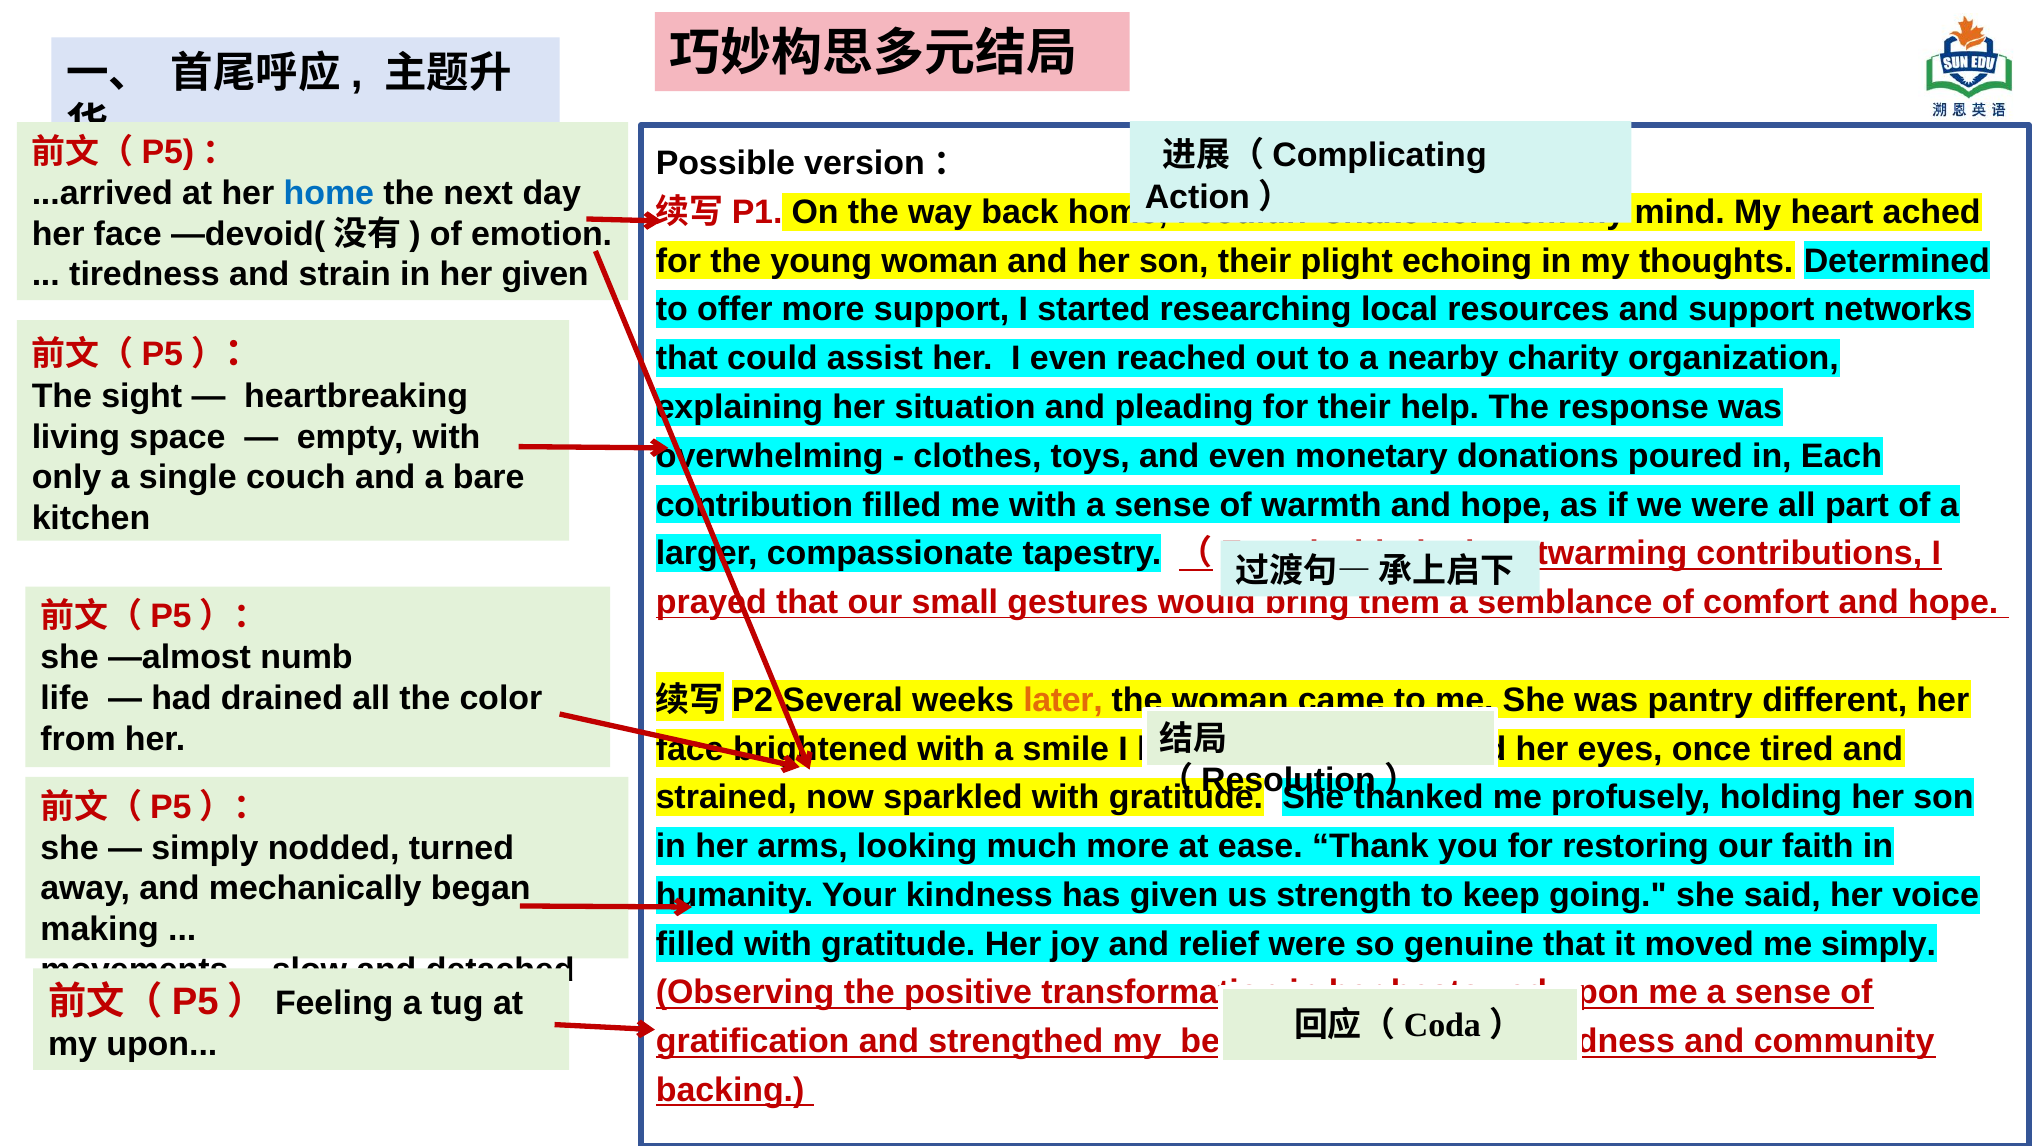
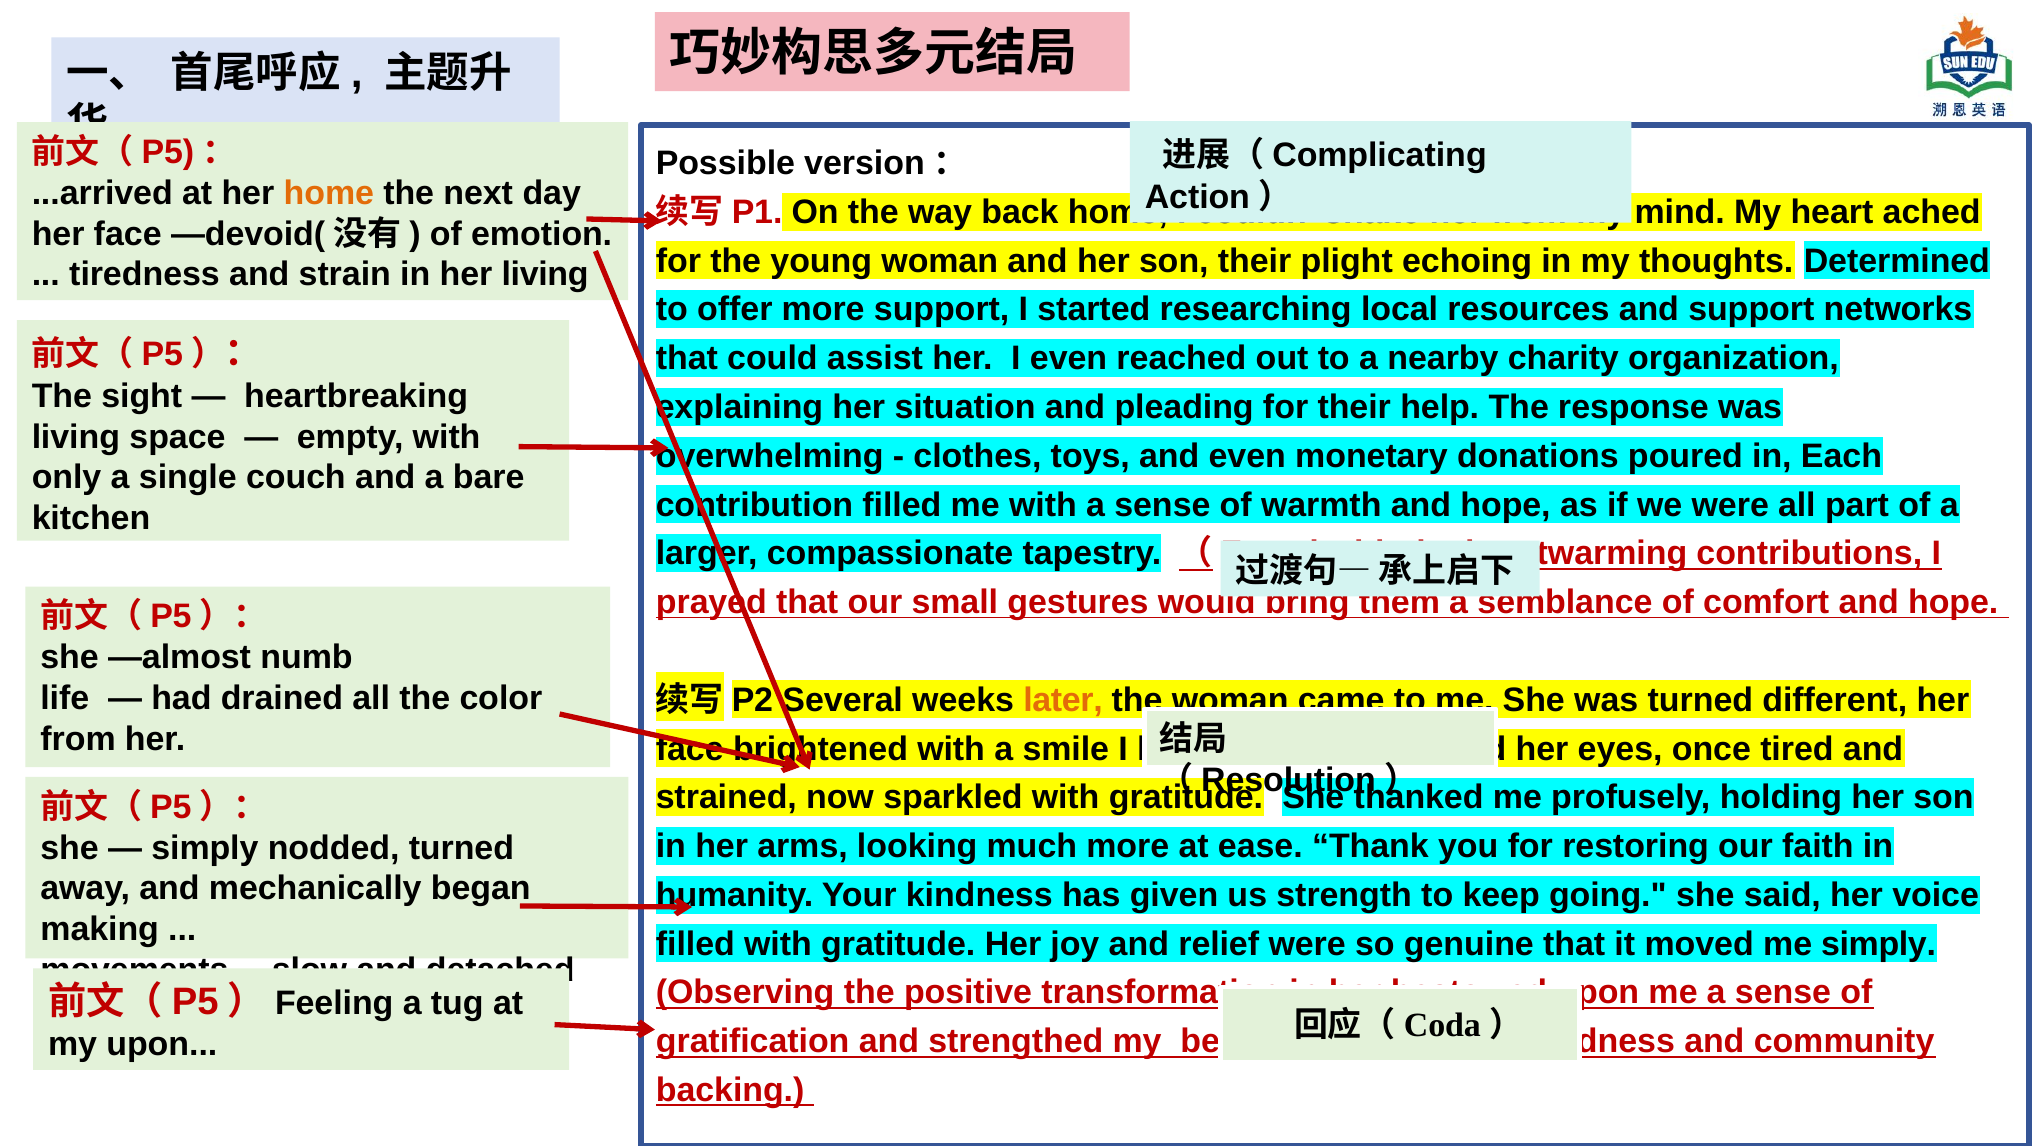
home at (329, 193) colour: blue -> orange
her given: given -> living
was pantry: pantry -> turned
